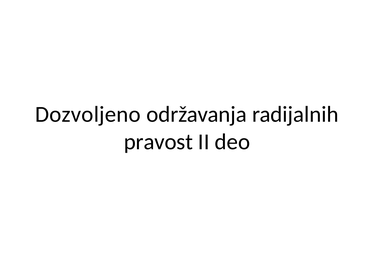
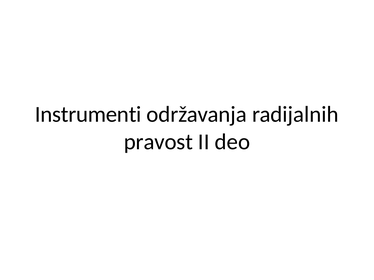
Dozvoljeno: Dozvoljeno -> Instrumenti
